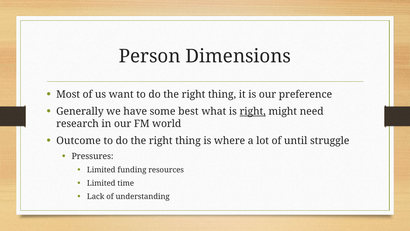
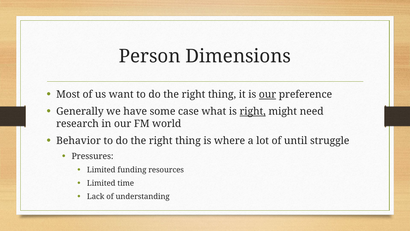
our at (268, 94) underline: none -> present
best: best -> case
Outcome: Outcome -> Behavior
